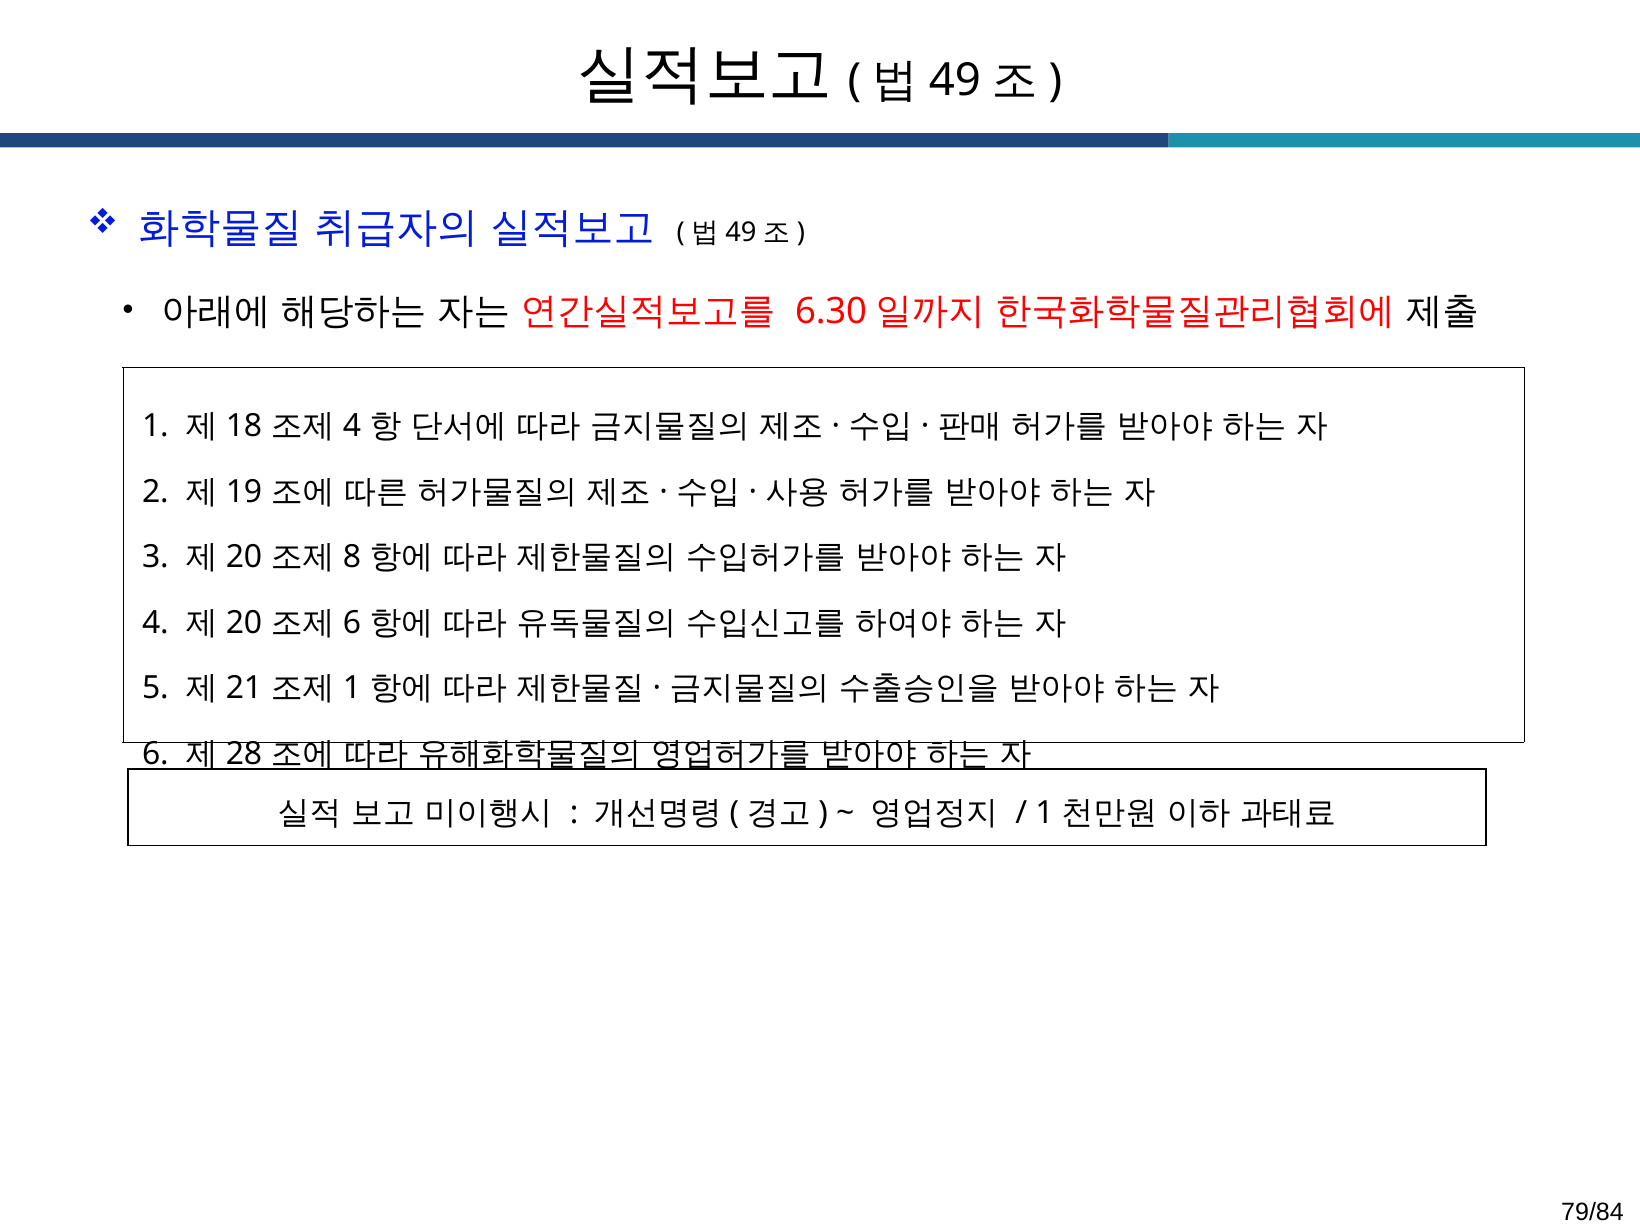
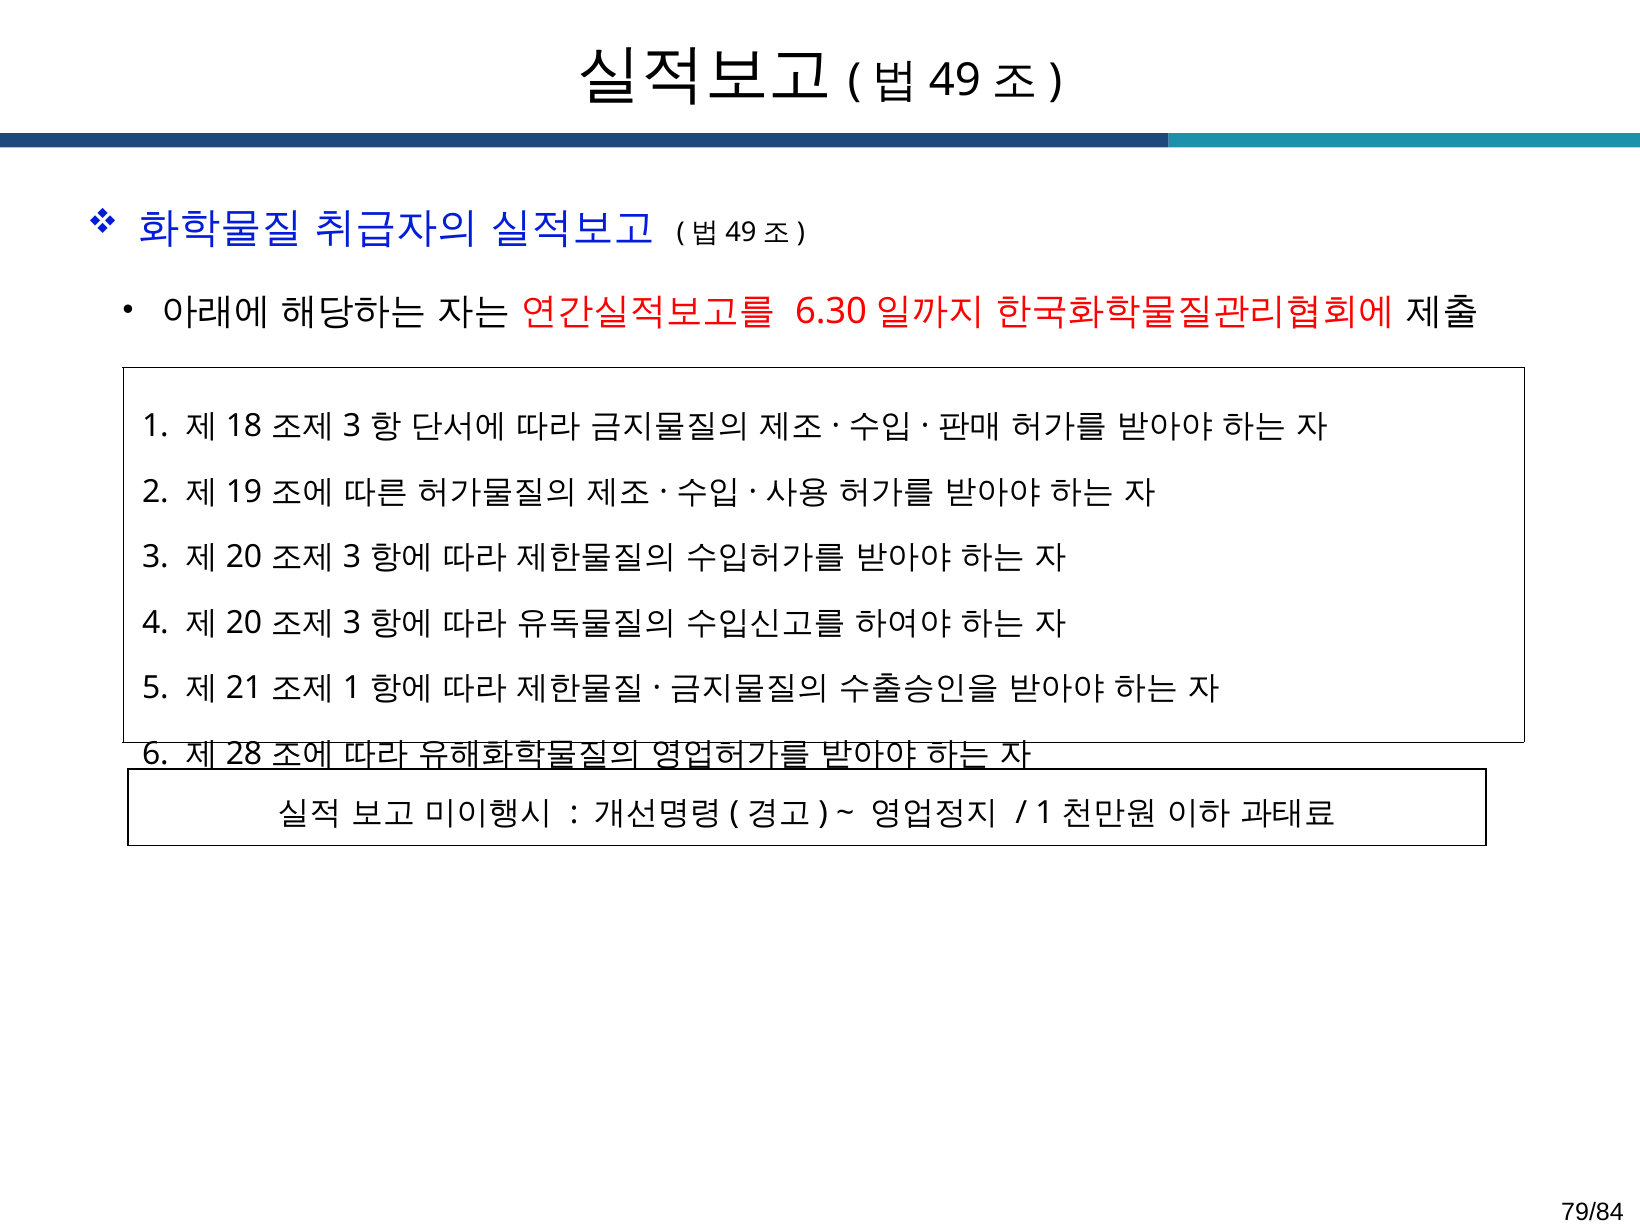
4 at (352, 426): 4 -> 3
8 at (352, 557): 8 -> 3
6 at (352, 623): 6 -> 3
